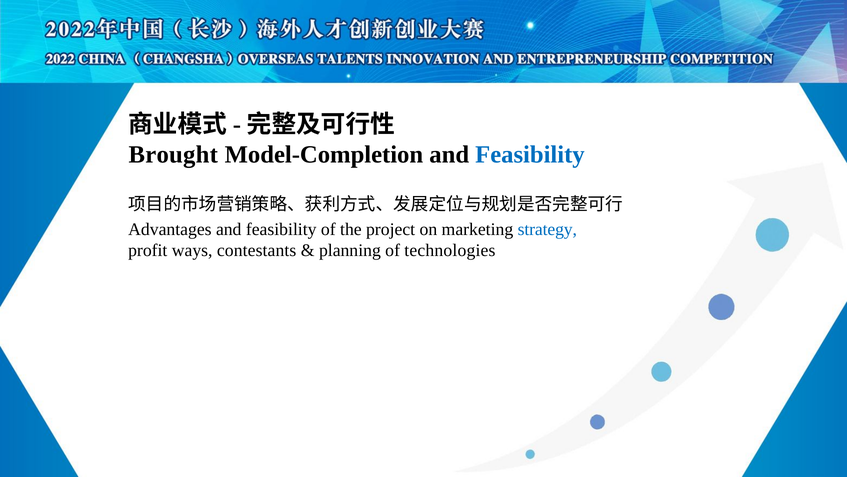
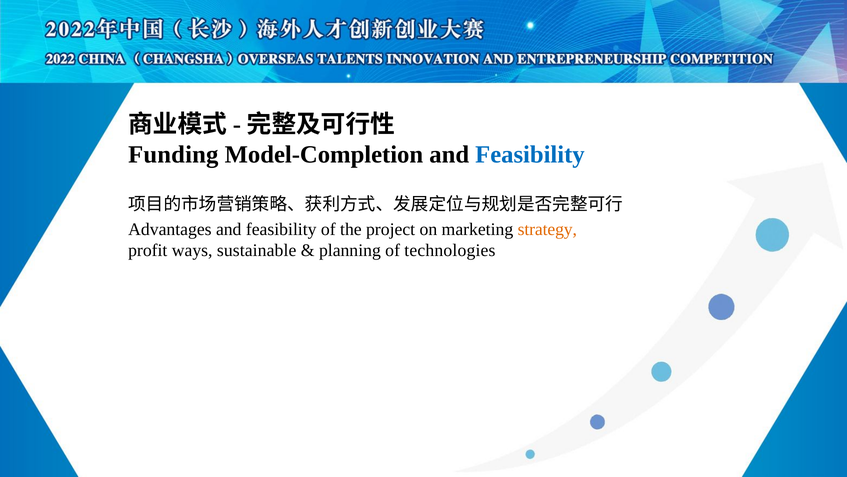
Brought: Brought -> Funding
strategy colour: blue -> orange
contestants: contestants -> sustainable
